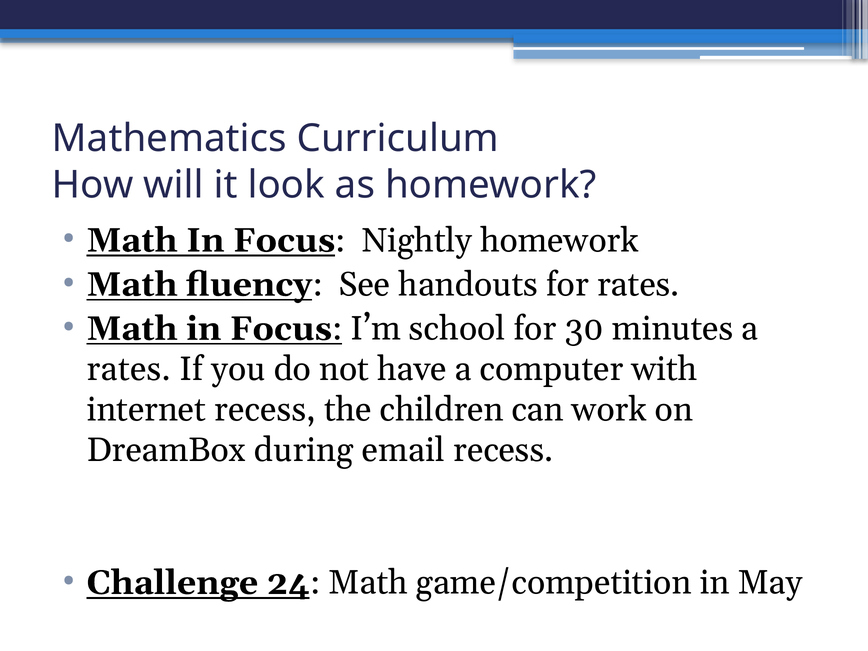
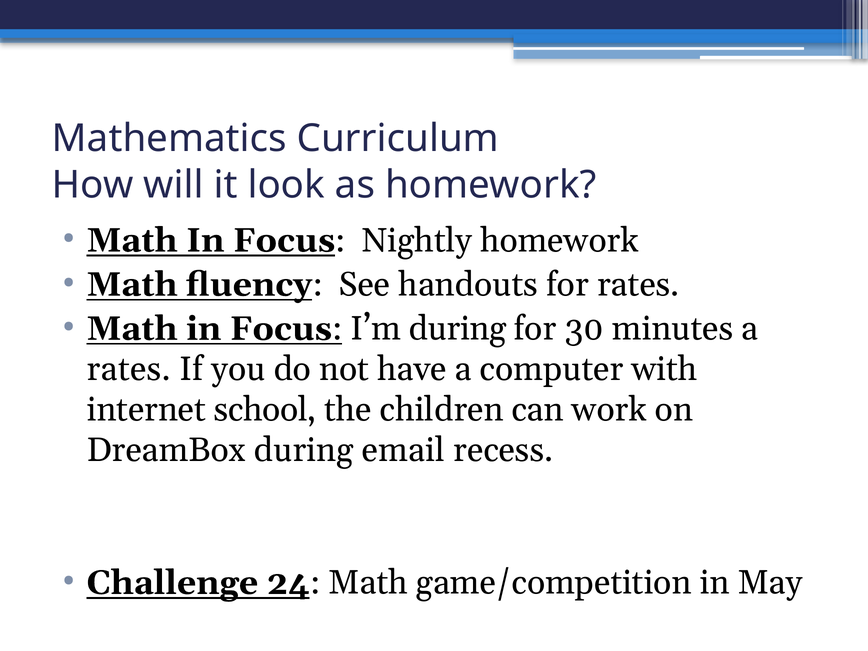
I’m school: school -> during
internet recess: recess -> school
